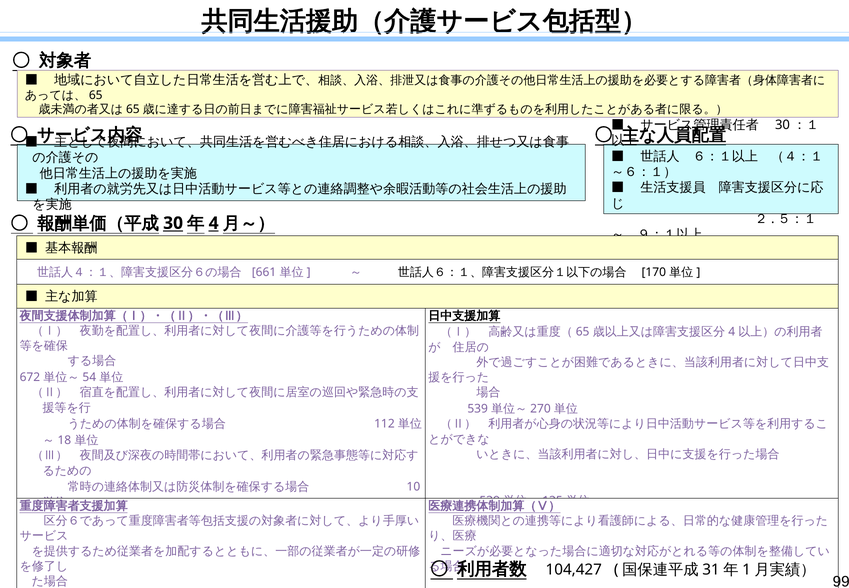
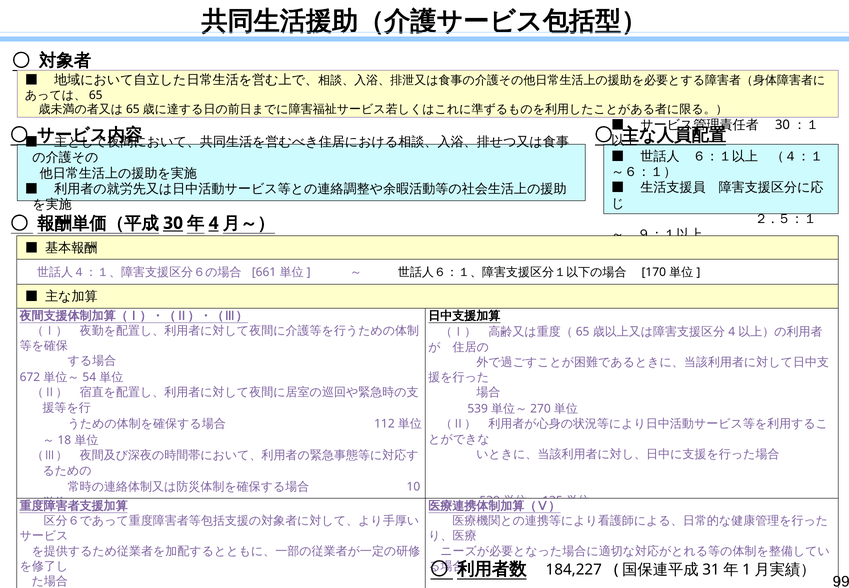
104,427: 104,427 -> 184,227
